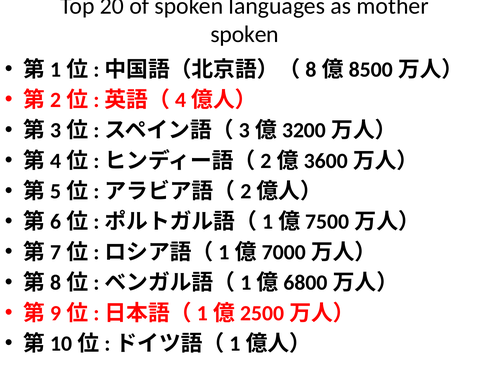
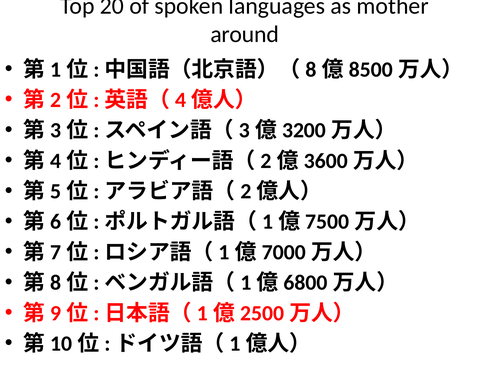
spoken at (245, 34): spoken -> around
